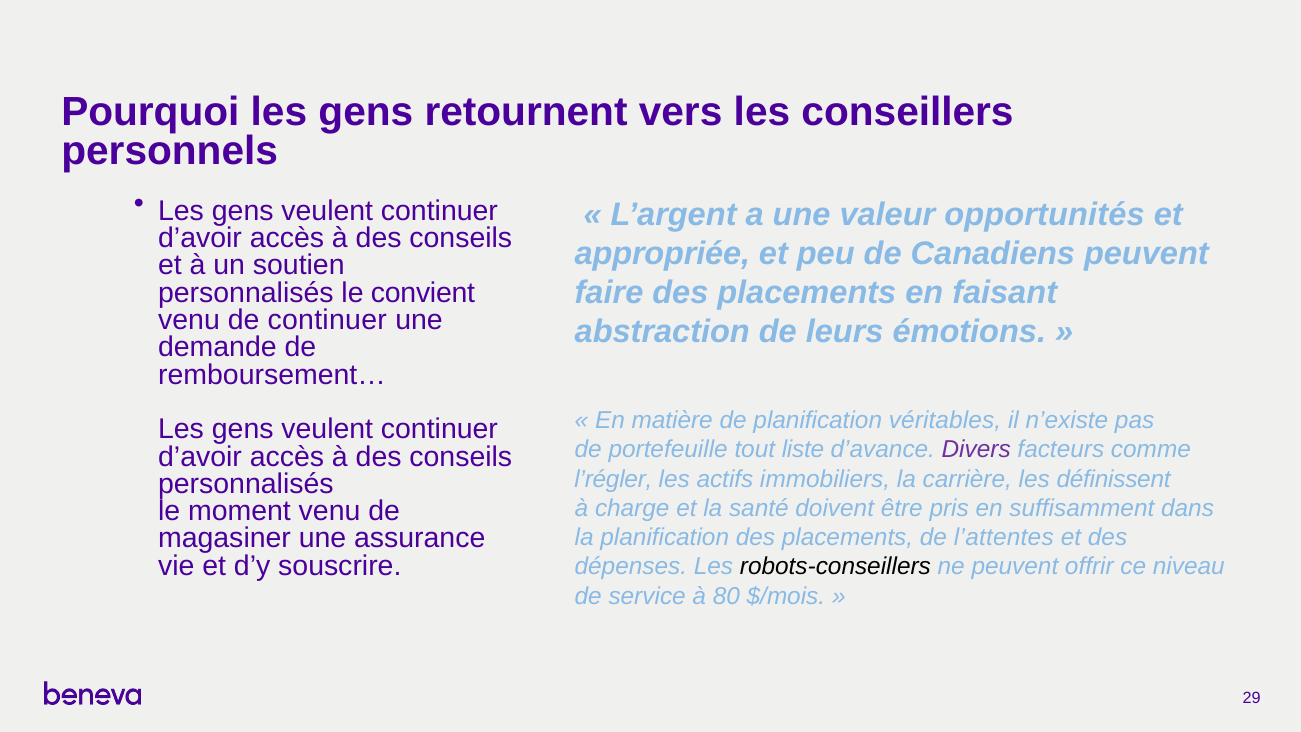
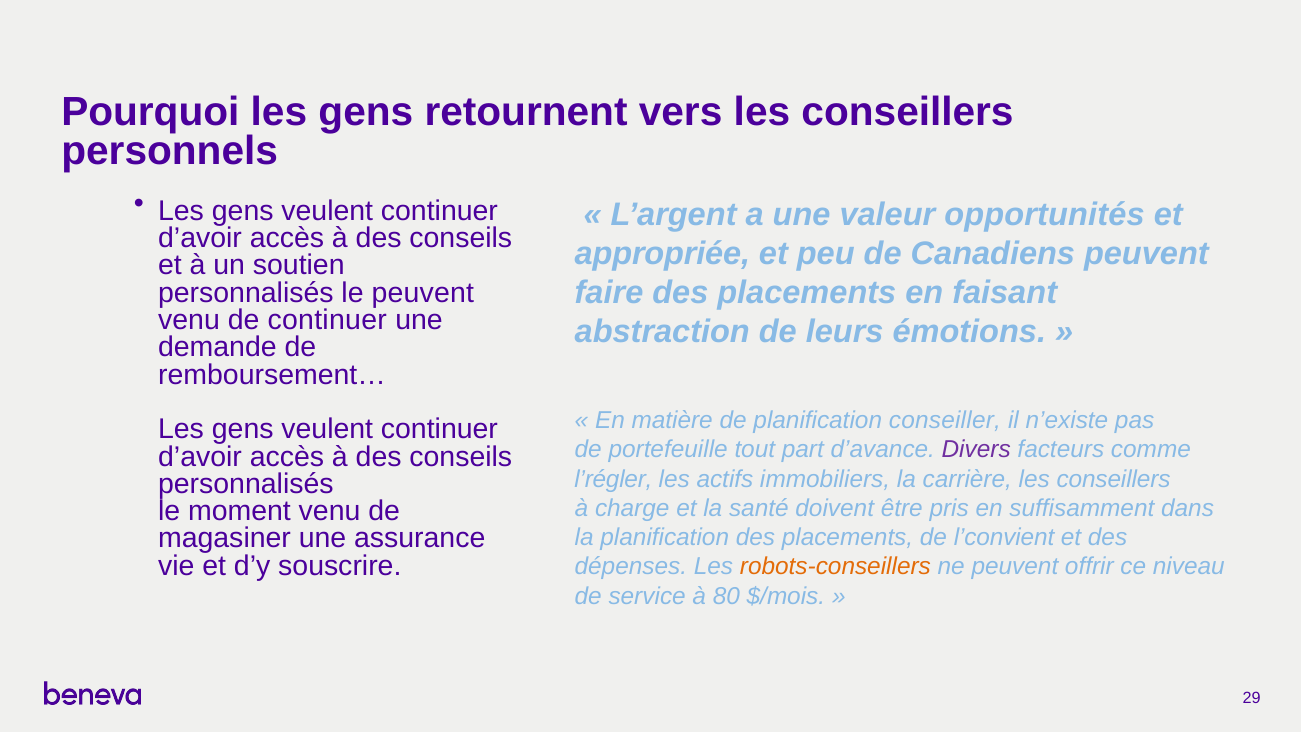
le convient: convient -> peuvent
véritables: véritables -> conseiller
liste: liste -> part
carrière les définissent: définissent -> conseillers
l’attentes: l’attentes -> l’convient
robots-conseillers colour: black -> orange
